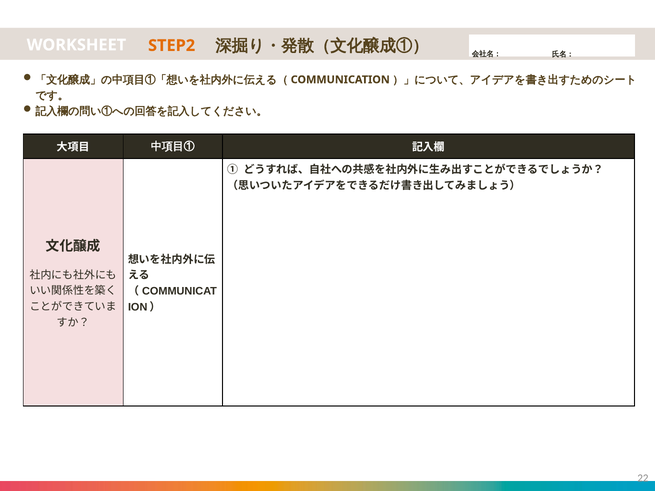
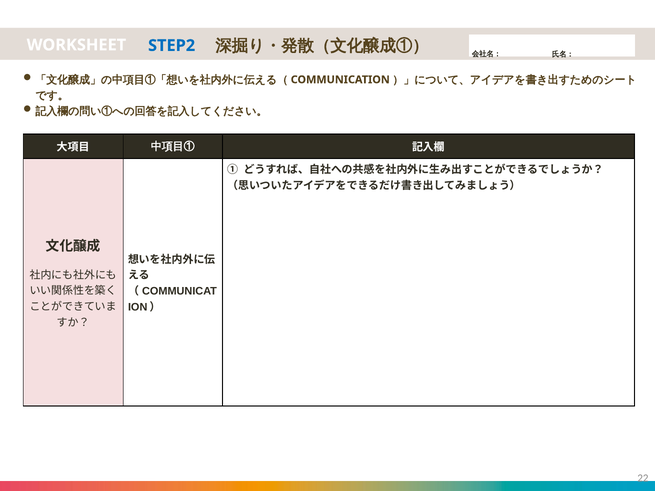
STEP2 colour: orange -> blue
